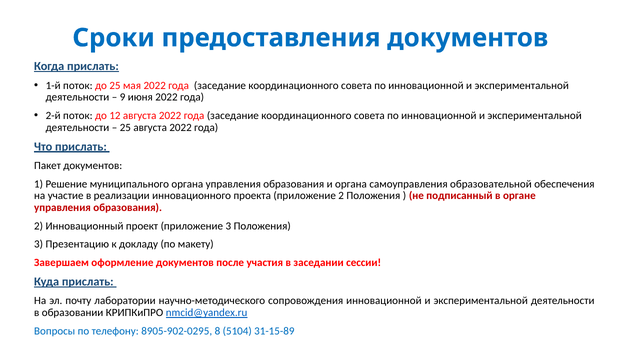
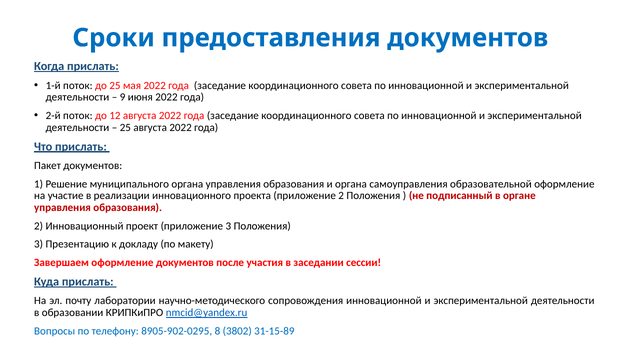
образовательной обеспечения: обеспечения -> оформление
5104: 5104 -> 3802
